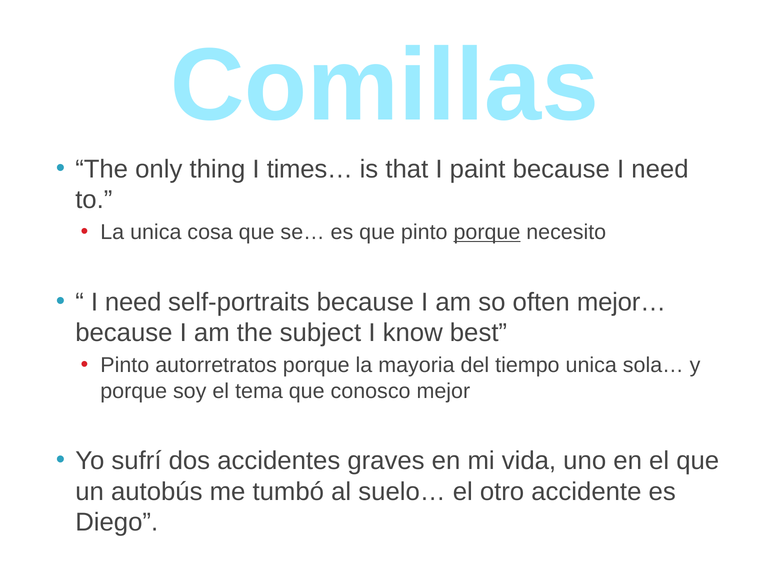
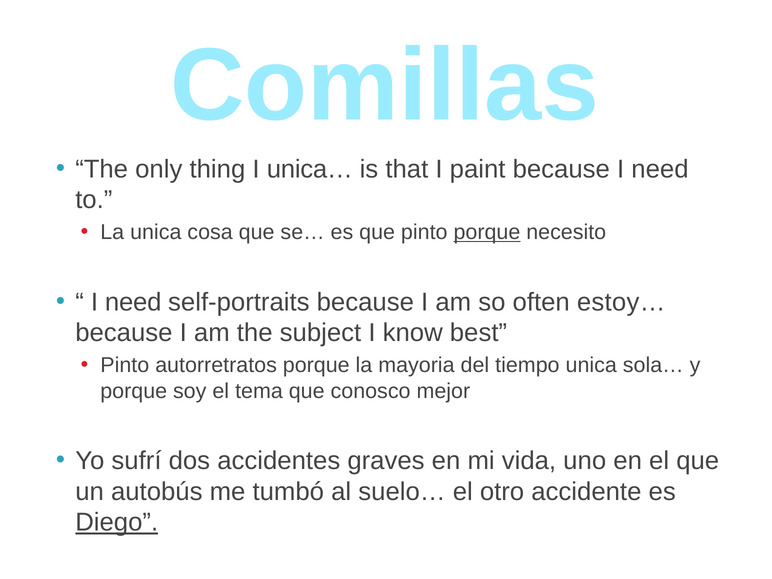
times…: times… -> unica…
mejor…: mejor… -> estoy…
Diego underline: none -> present
